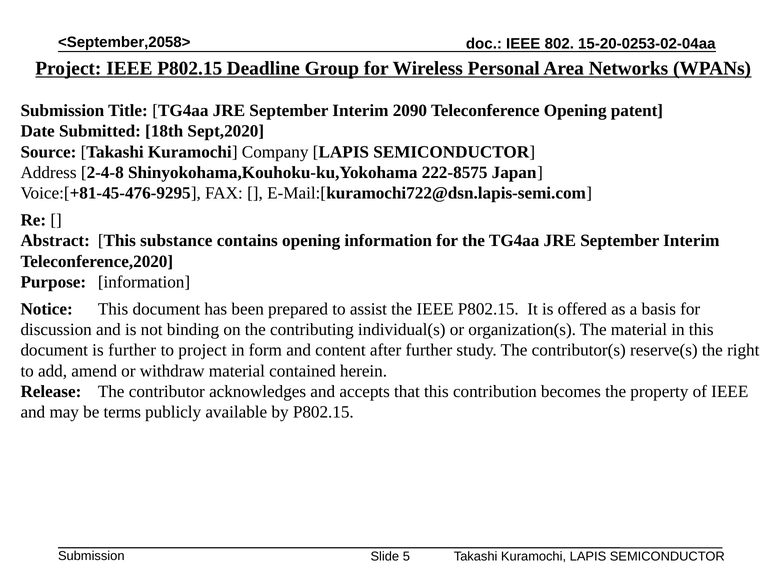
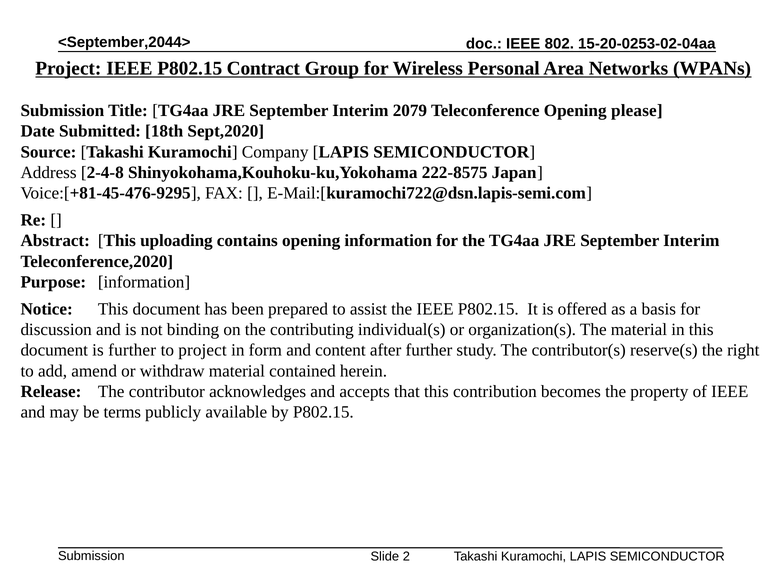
<September,2058>: <September,2058> -> <September,2044>
Deadline: Deadline -> Contract
2090: 2090 -> 2079
patent: patent -> please
substance: substance -> uploading
5: 5 -> 2
